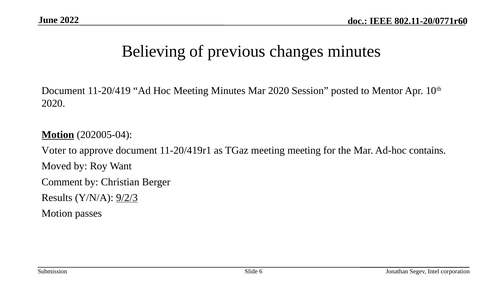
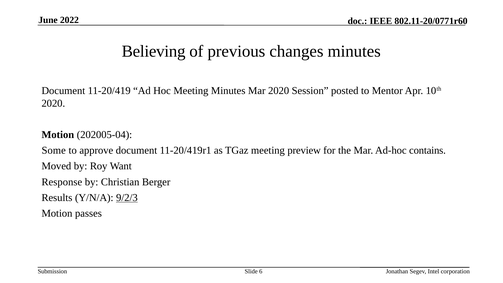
Motion at (58, 135) underline: present -> none
Voter: Voter -> Some
meeting meeting: meeting -> preview
Comment: Comment -> Response
